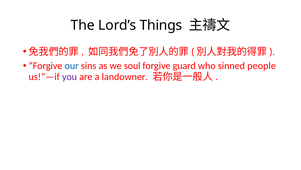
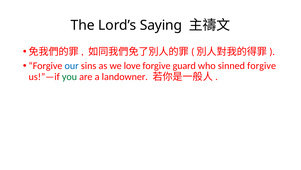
Things: Things -> Saying
soul: soul -> love
sinned people: people -> forgive
you colour: purple -> green
